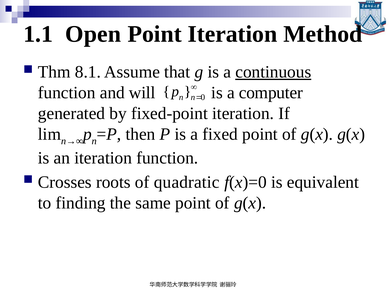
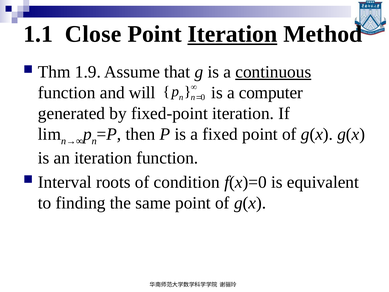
Open: Open -> Close
Iteration at (232, 34) underline: none -> present
8.1: 8.1 -> 1.9
Crosses: Crosses -> Interval
quadratic: quadratic -> condition
